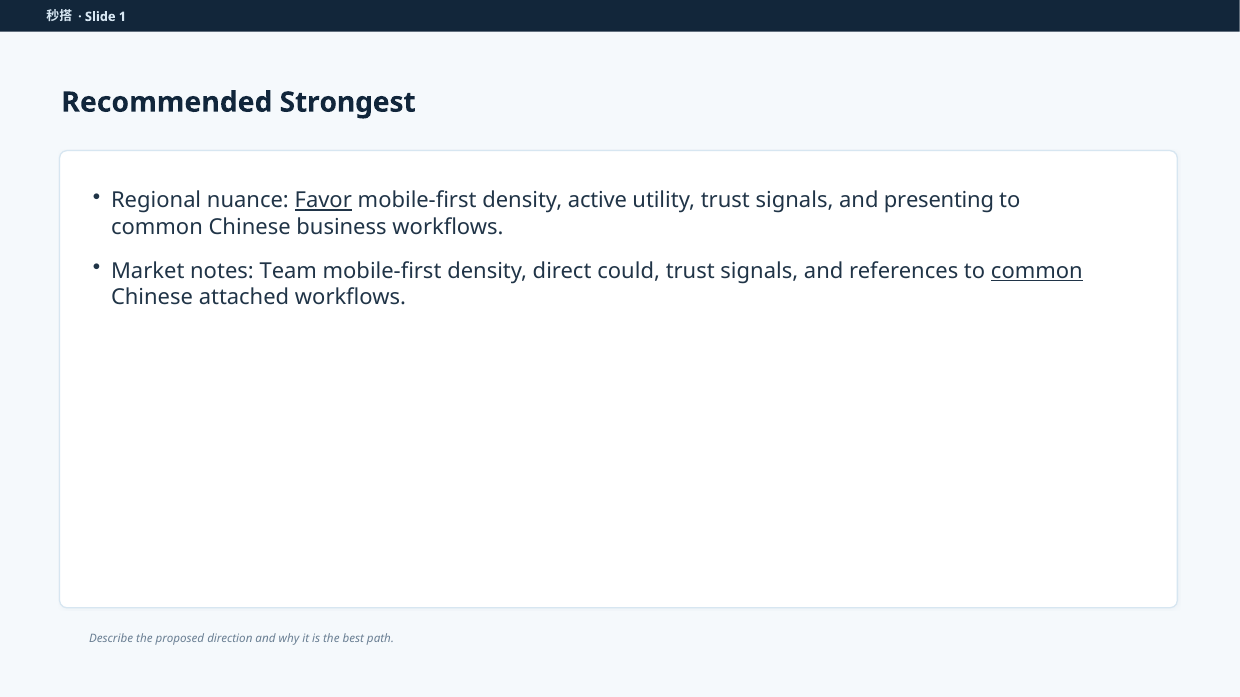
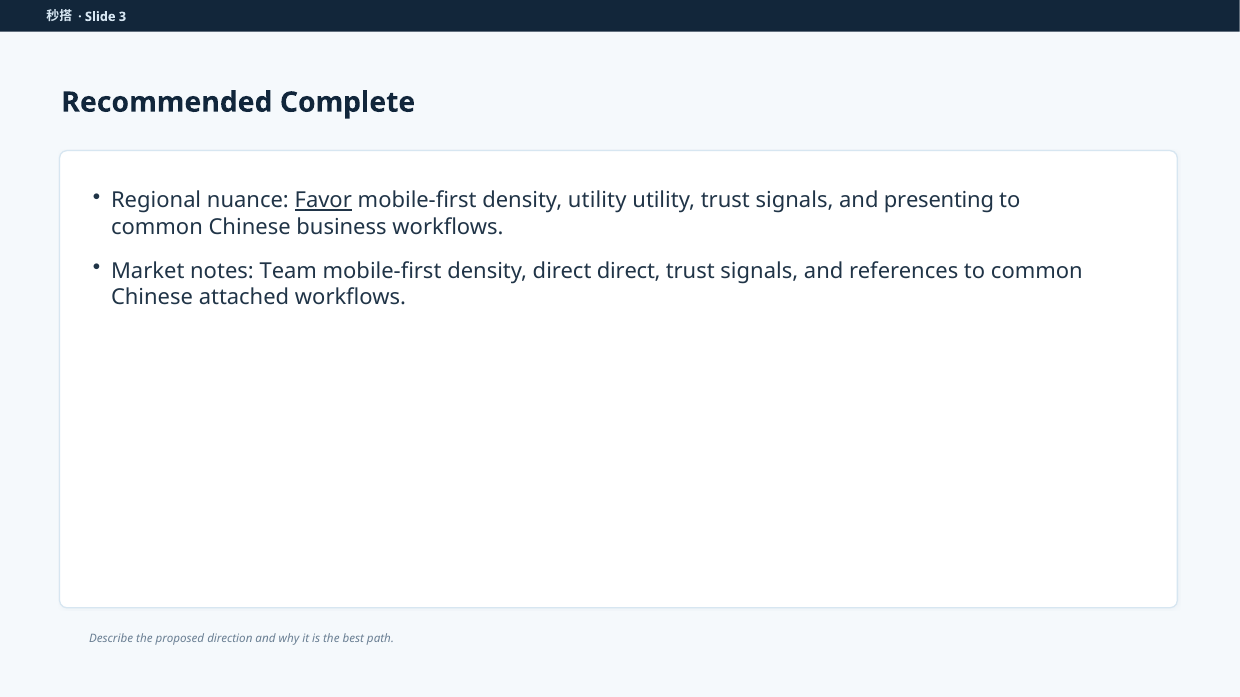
1: 1 -> 3
Strongest: Strongest -> Complete
density active: active -> utility
direct could: could -> direct
common at (1037, 271) underline: present -> none
